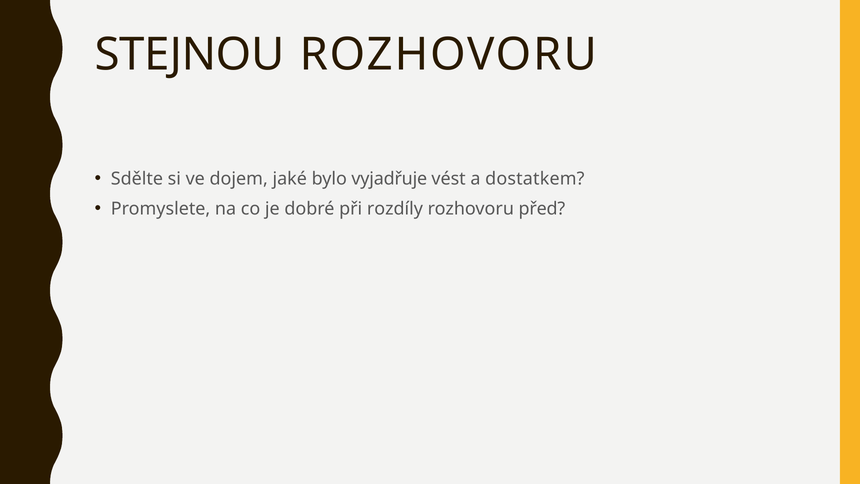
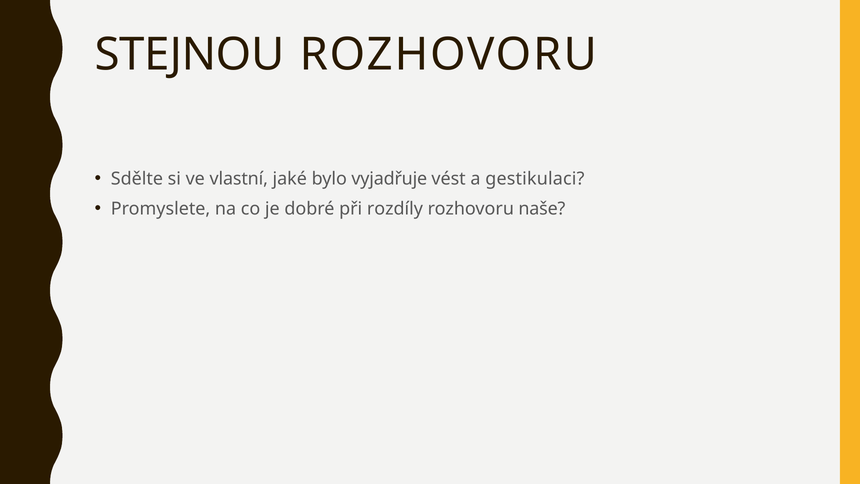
dojem: dojem -> vlastní
dostatkem: dostatkem -> gestikulaci
před: před -> naše
